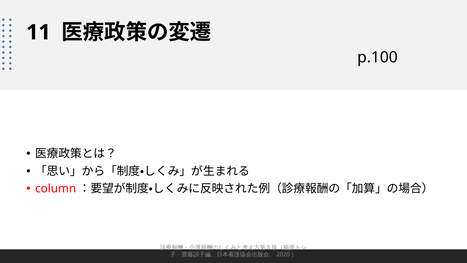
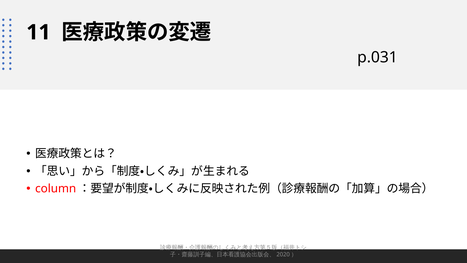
p.100: p.100 -> p.031
